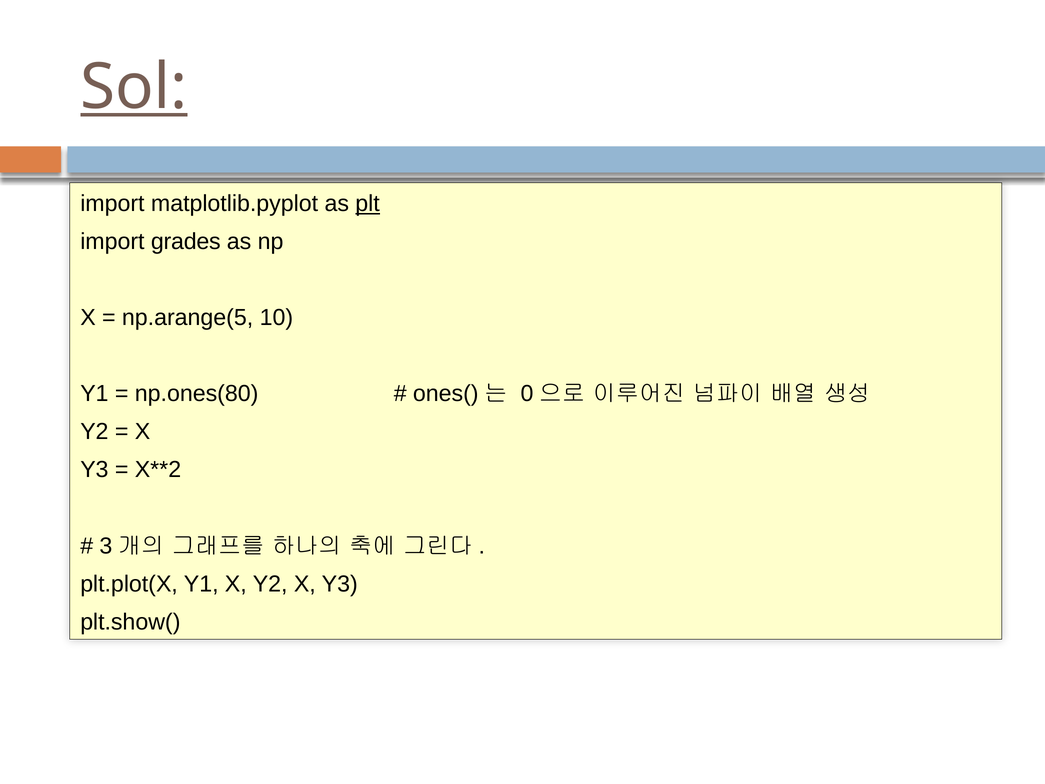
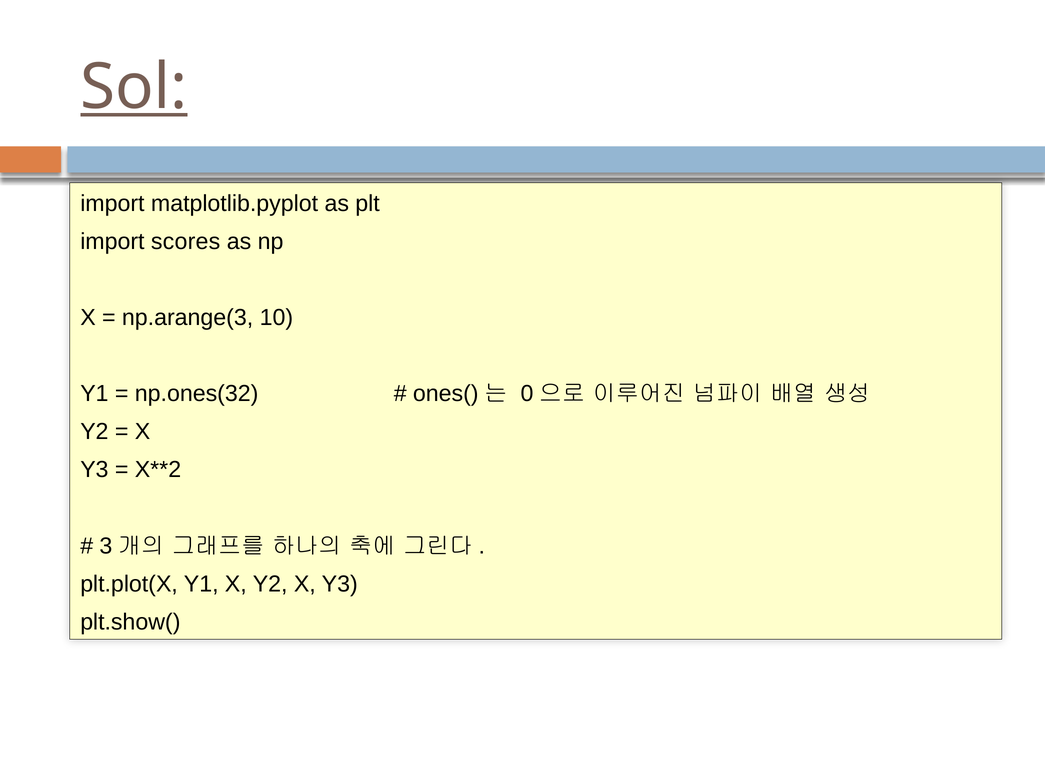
plt underline: present -> none
grades: grades -> scores
np.arange(5: np.arange(5 -> np.arange(3
np.ones(80: np.ones(80 -> np.ones(32
